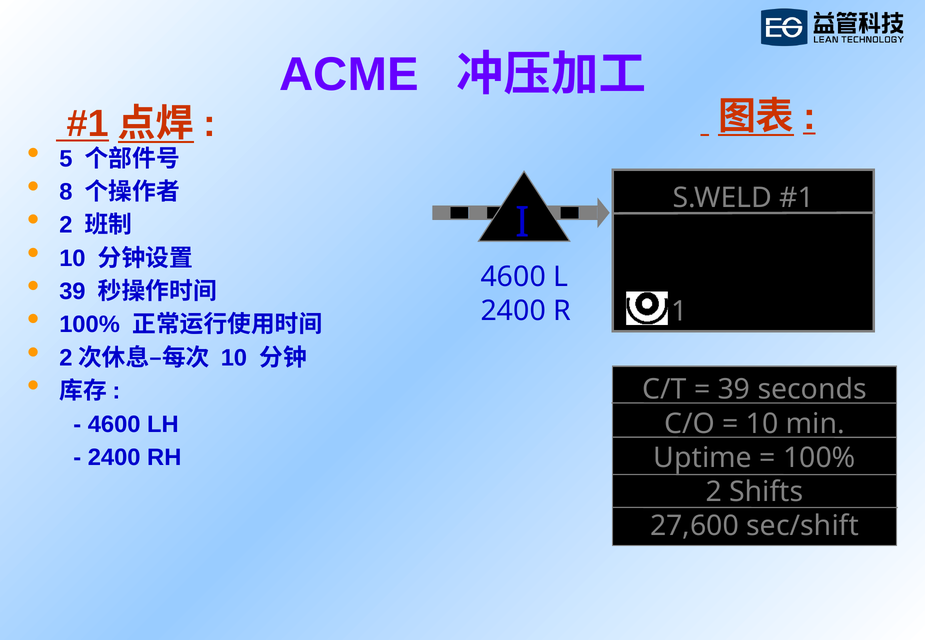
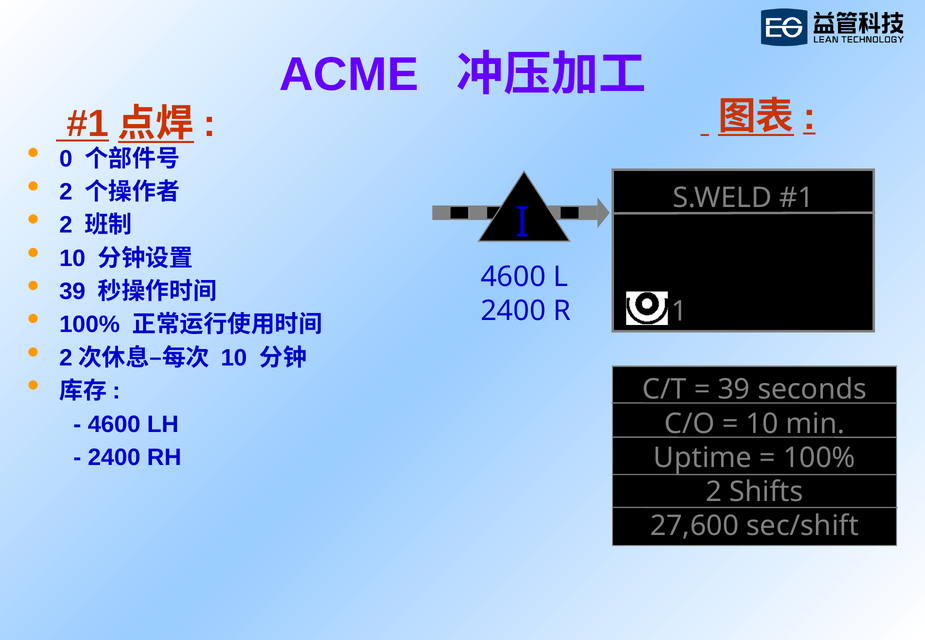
5: 5 -> 0
8 at (66, 192): 8 -> 2
